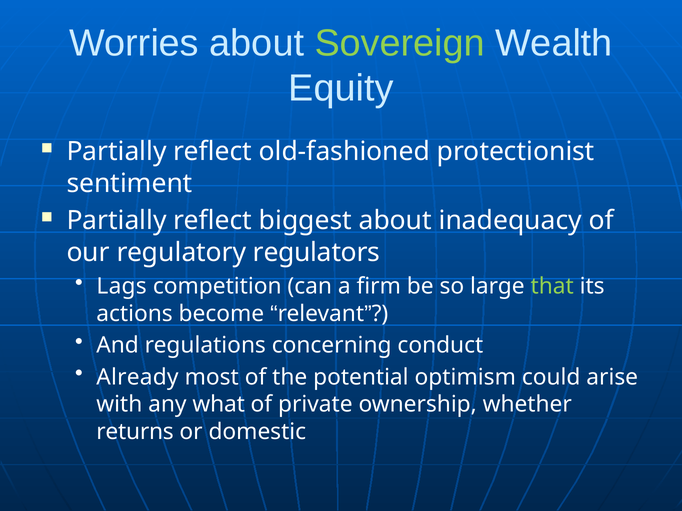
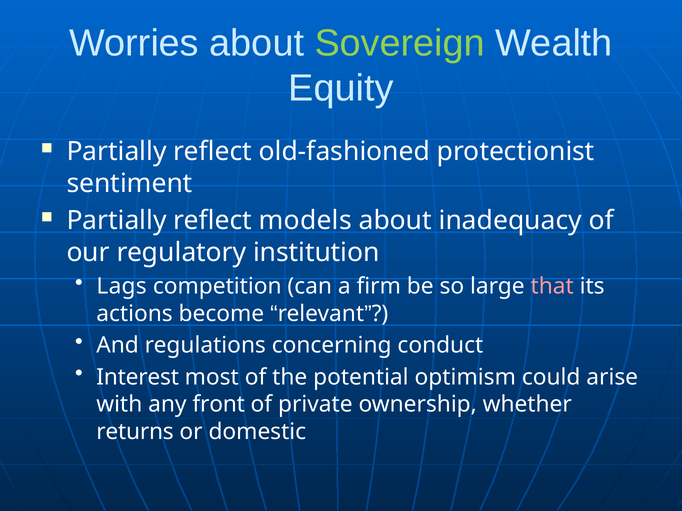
biggest: biggest -> models
regulators: regulators -> institution
that colour: light green -> pink
Already: Already -> Interest
what: what -> front
